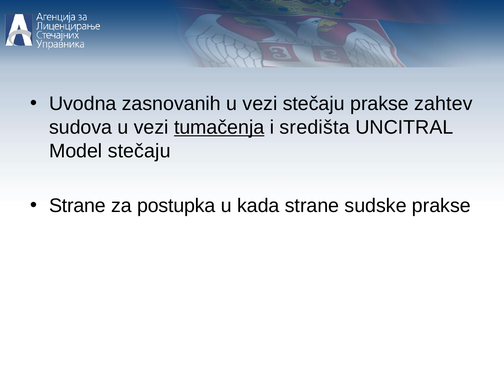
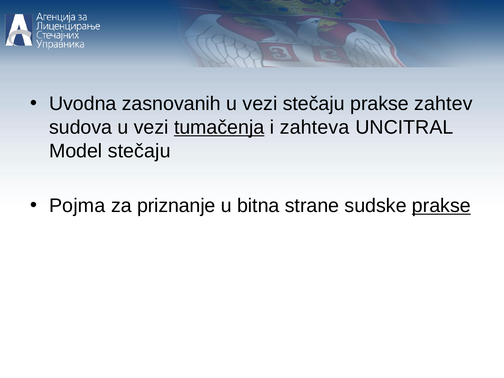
središta: središta -> zahteva
Strane at (77, 206): Strane -> Pojma
postupka: postupka -> priznanje
kada: kada -> bitna
prakse at (441, 206) underline: none -> present
